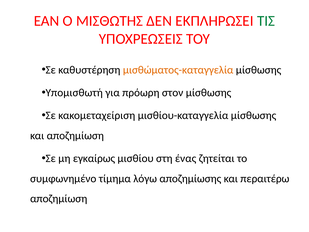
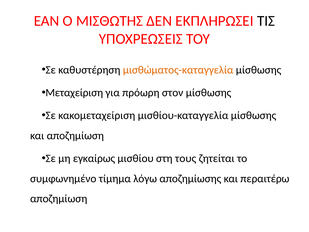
ΤΙΣ colour: green -> black
Υπομισθωτή: Υπομισθωτή -> Μεταχείριση
ένας: ένας -> τους
